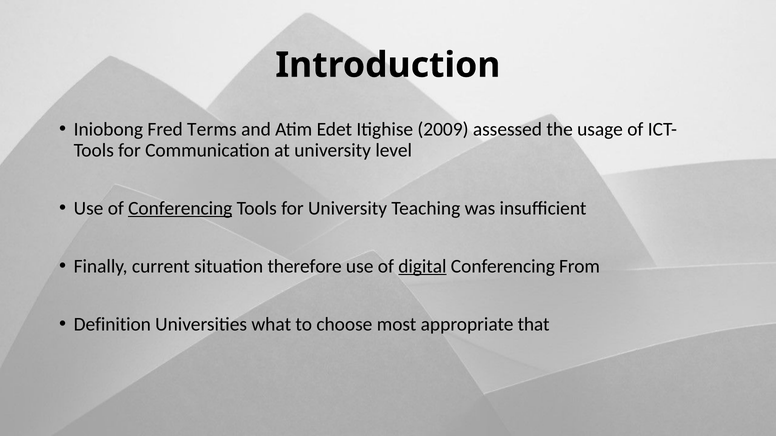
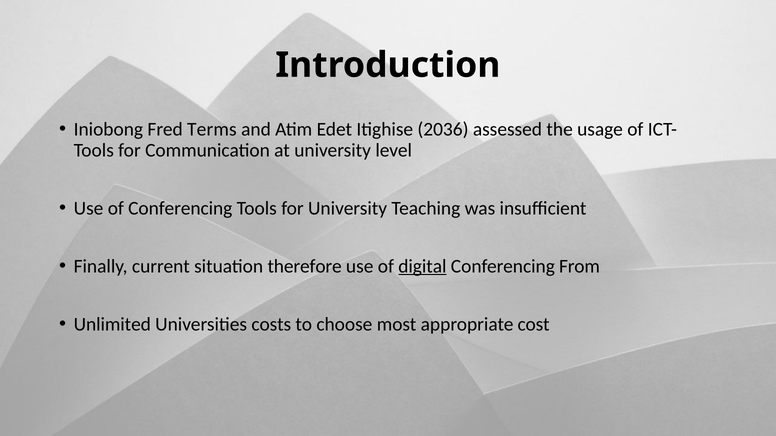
2009: 2009 -> 2036
Conferencing at (180, 208) underline: present -> none
Definition: Definition -> Unlimited
what: what -> costs
that: that -> cost
